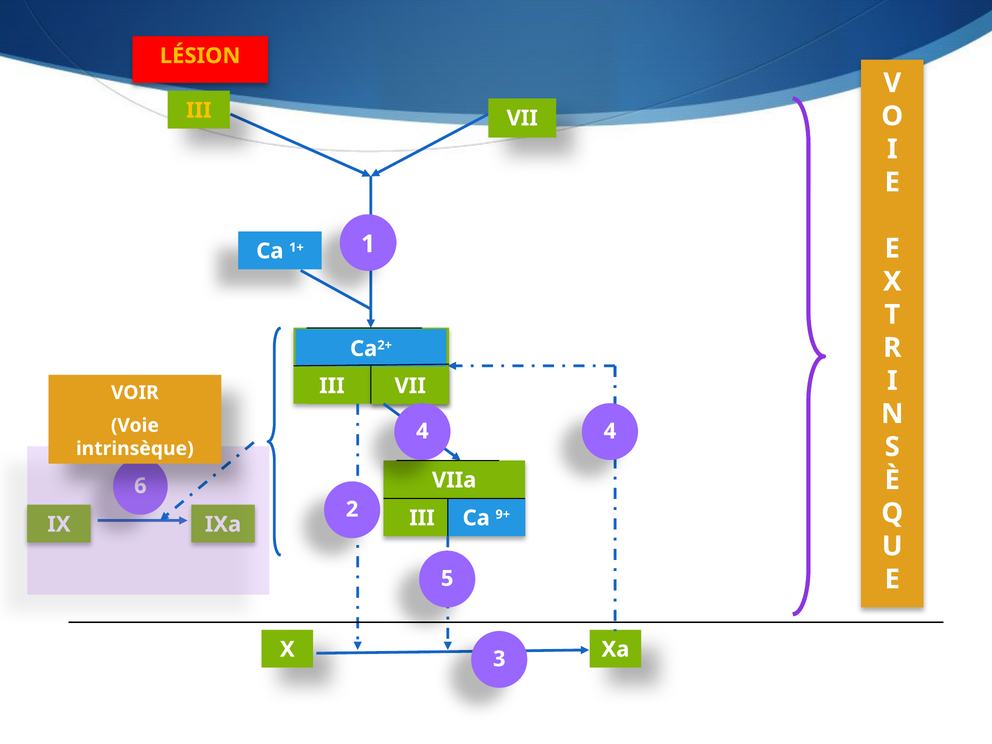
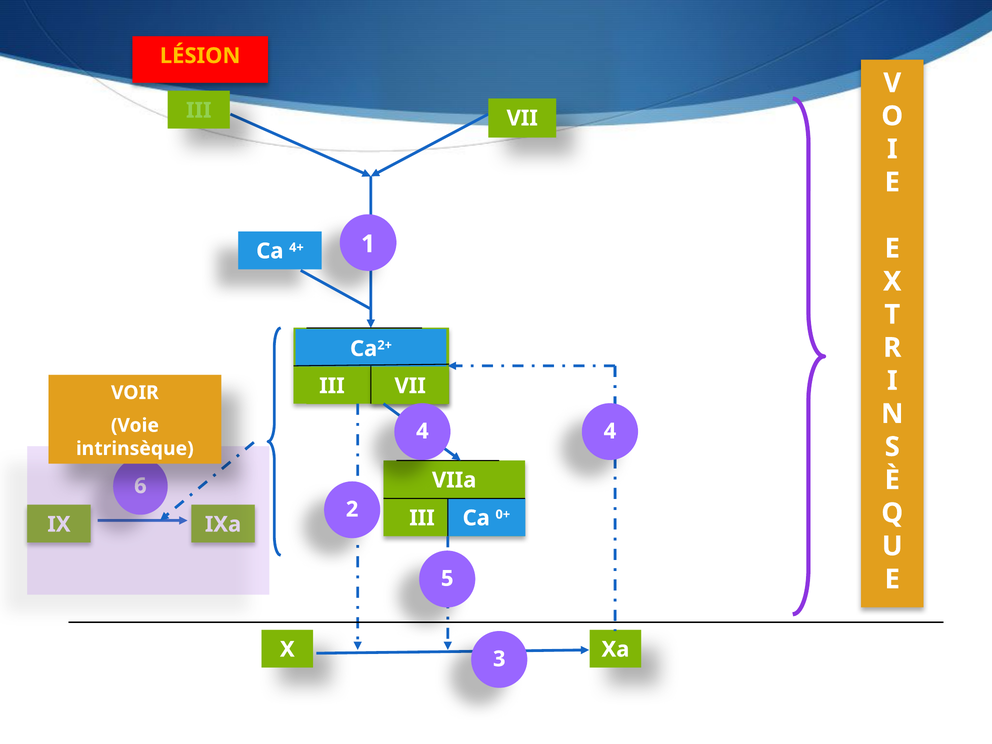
III at (199, 110) colour: yellow -> light green
1+: 1+ -> 4+
9+: 9+ -> 0+
